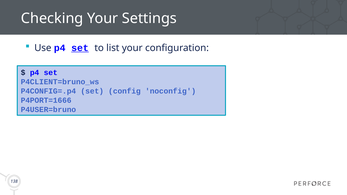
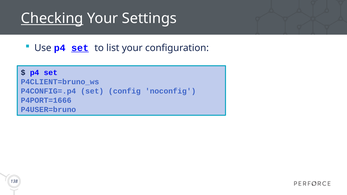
Checking underline: none -> present
